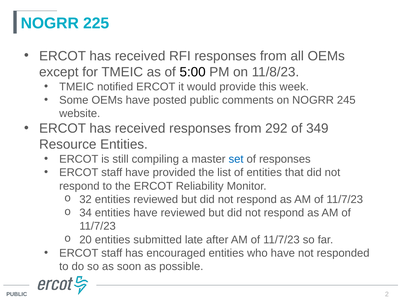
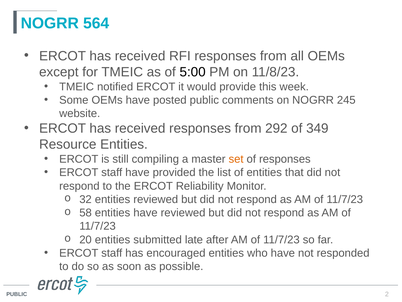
225: 225 -> 564
set colour: blue -> orange
34: 34 -> 58
